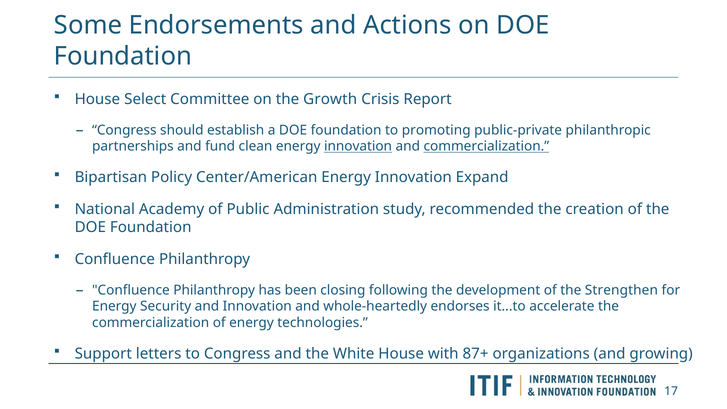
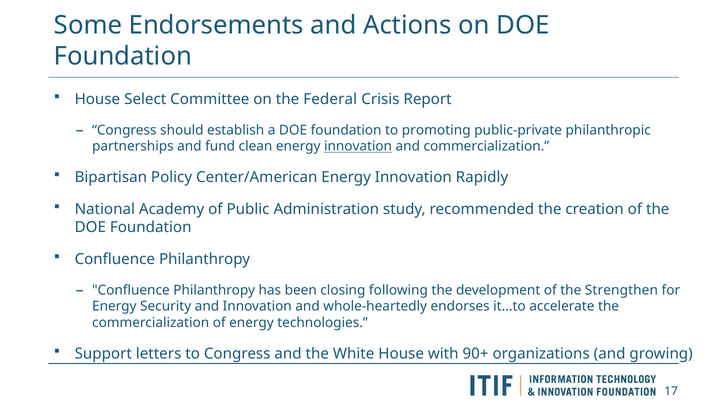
Growth: Growth -> Federal
commercialization at (486, 146) underline: present -> none
Expand: Expand -> Rapidly
87+: 87+ -> 90+
